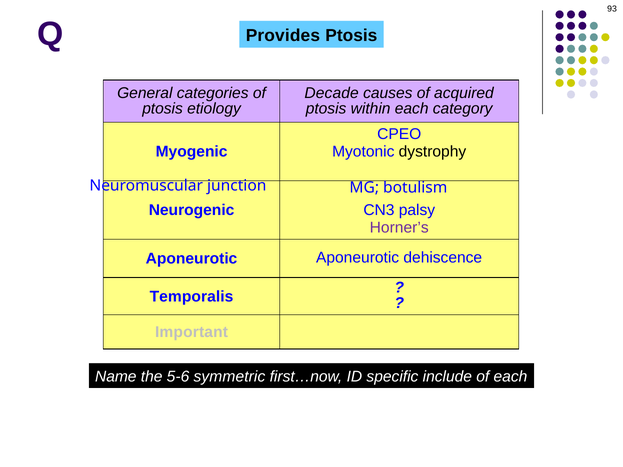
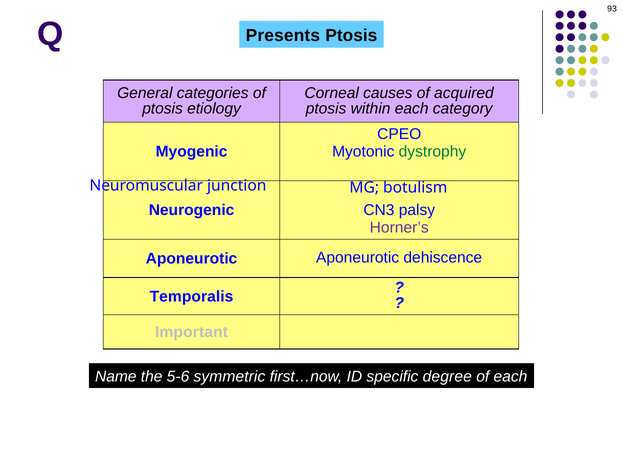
Provides: Provides -> Presents
Decade: Decade -> Corneal
dystrophy colour: black -> green
include: include -> degree
